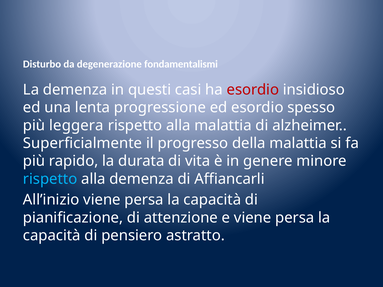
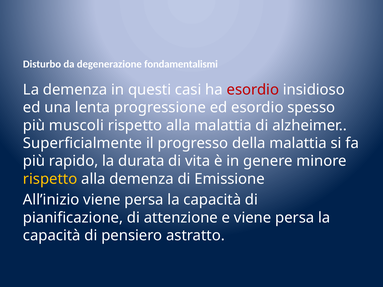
leggera: leggera -> muscoli
rispetto at (50, 179) colour: light blue -> yellow
Affiancarli: Affiancarli -> Emissione
